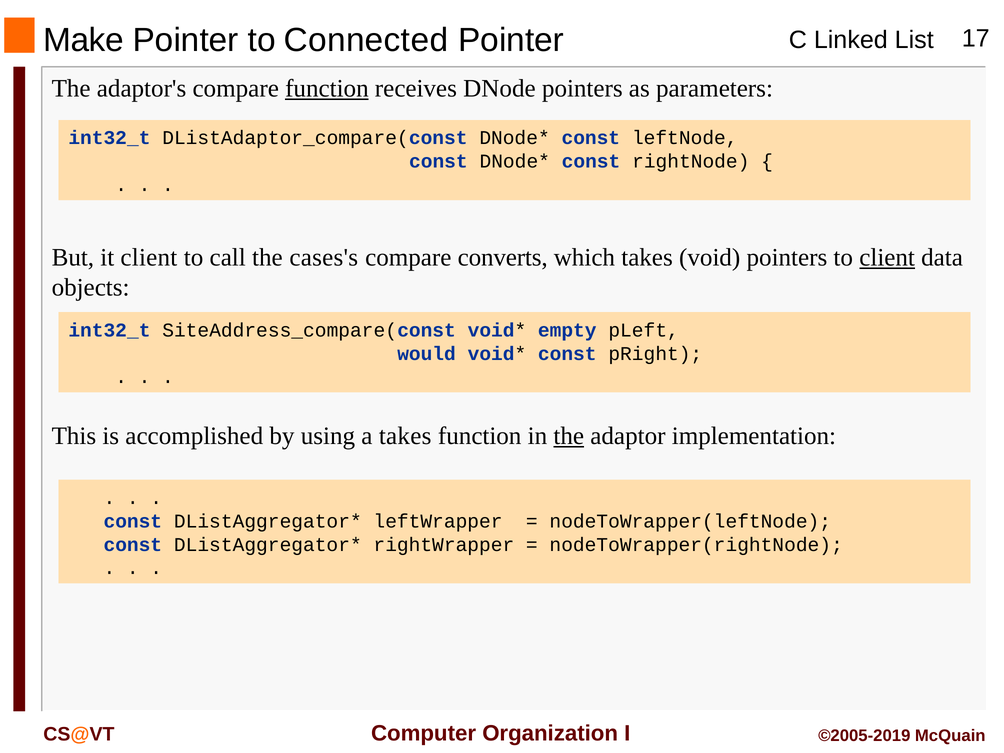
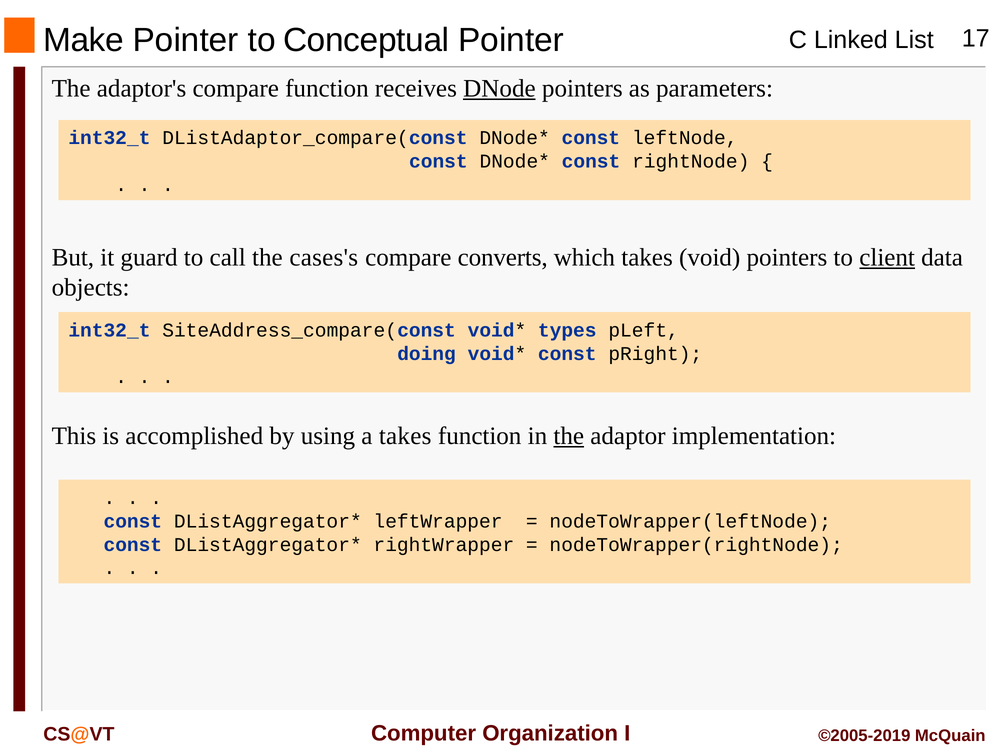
Connected: Connected -> Conceptual
function at (327, 89) underline: present -> none
DNode underline: none -> present
it client: client -> guard
empty: empty -> types
would: would -> doing
